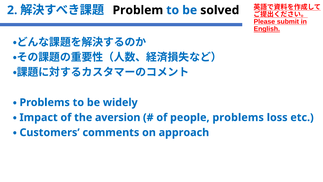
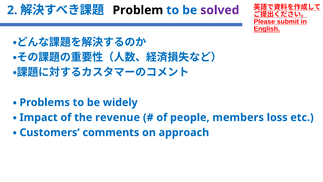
solved colour: black -> purple
aversion: aversion -> revenue
people problems: problems -> members
